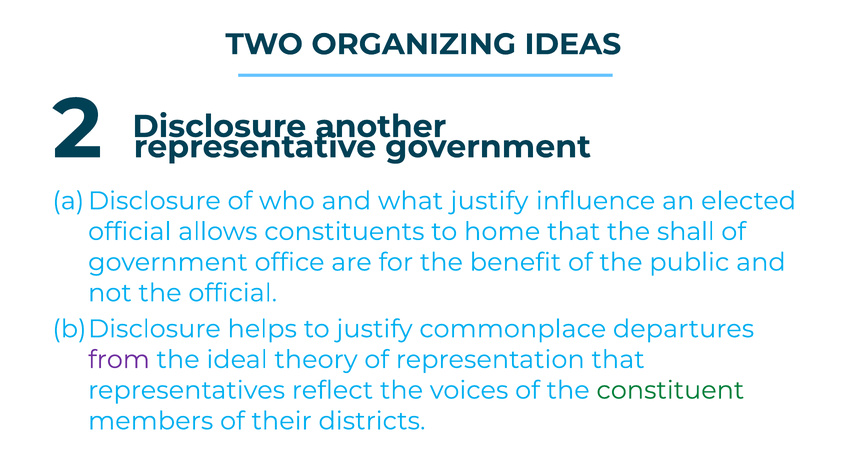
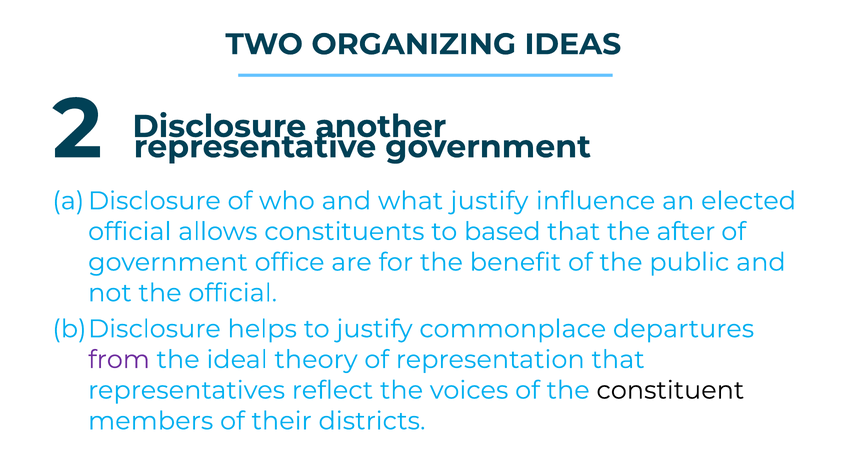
home: home -> based
shall: shall -> after
constituent colour: green -> black
